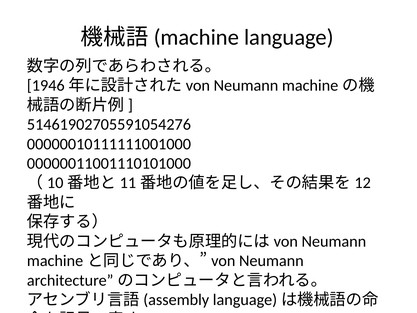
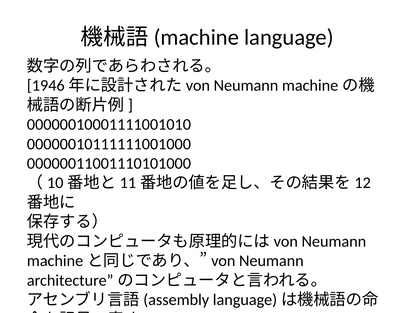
51461902705591054276: 51461902705591054276 -> 00000010001111001010
